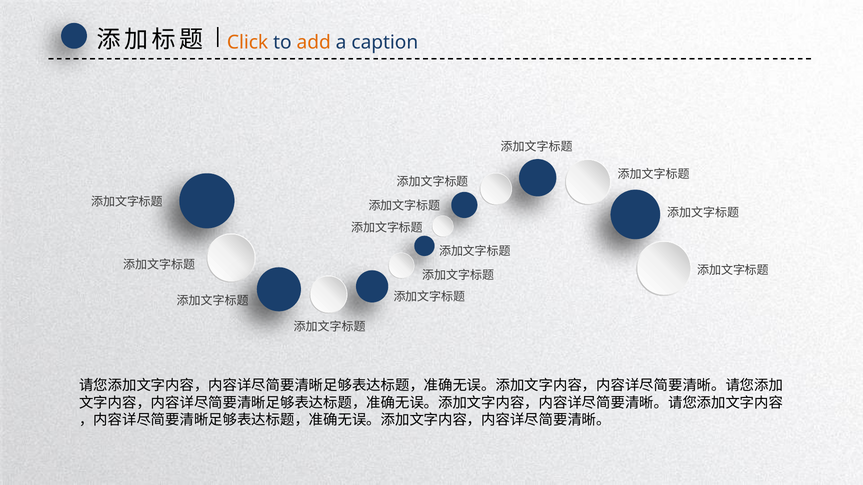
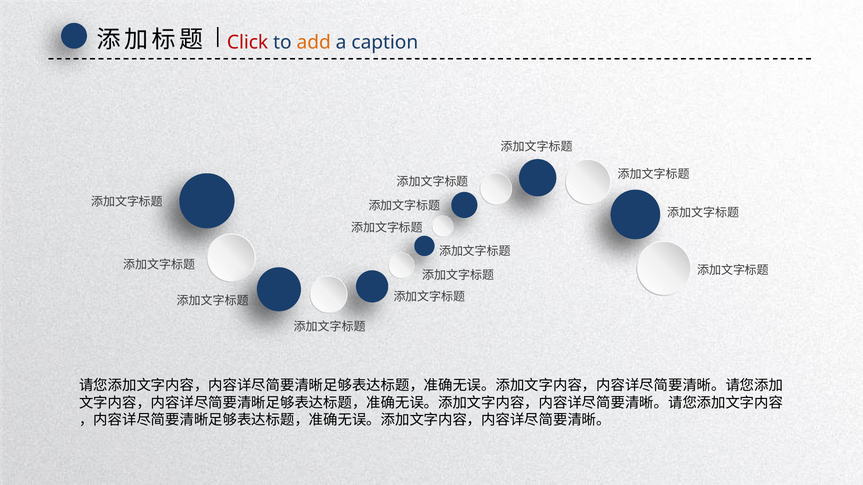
Click colour: orange -> red
